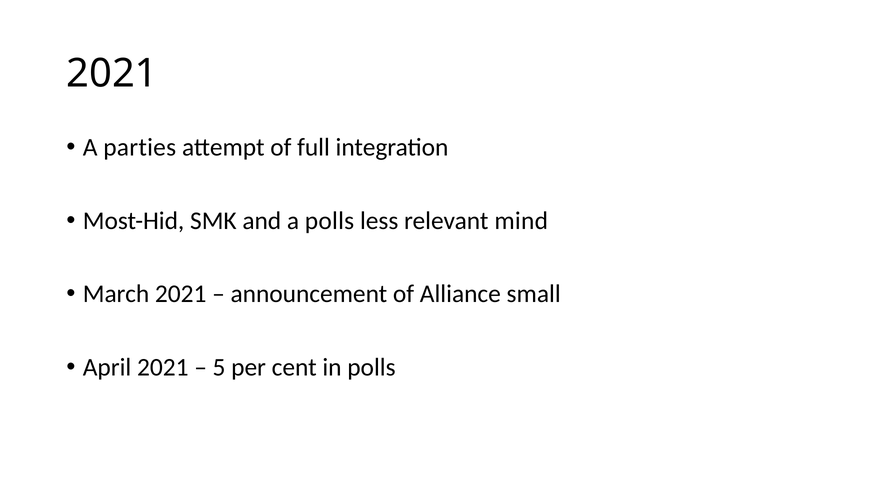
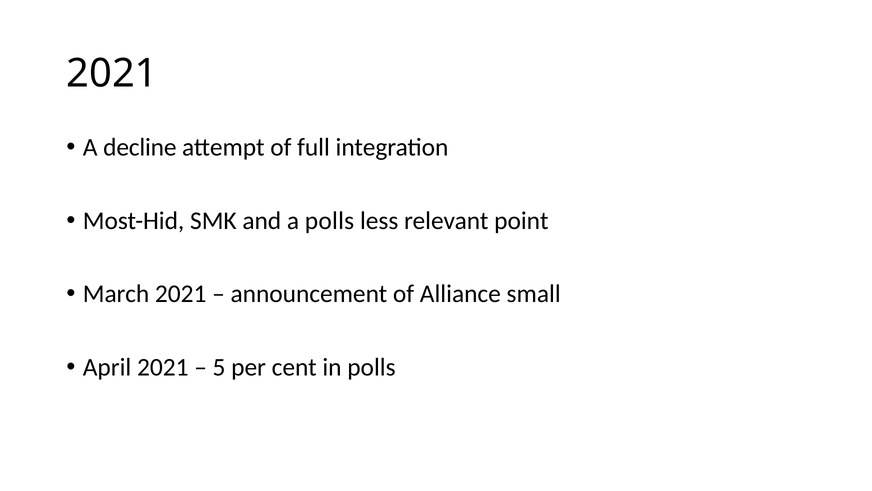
parties: parties -> decline
mind: mind -> point
